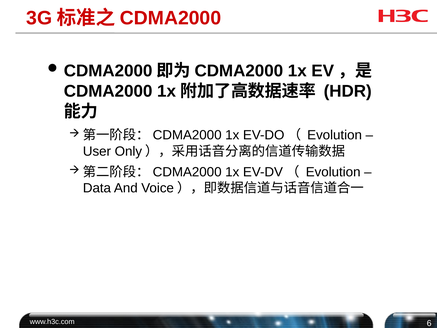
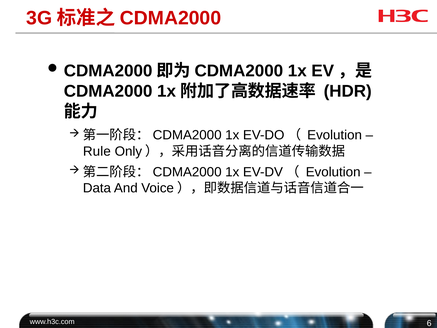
User: User -> Rule
